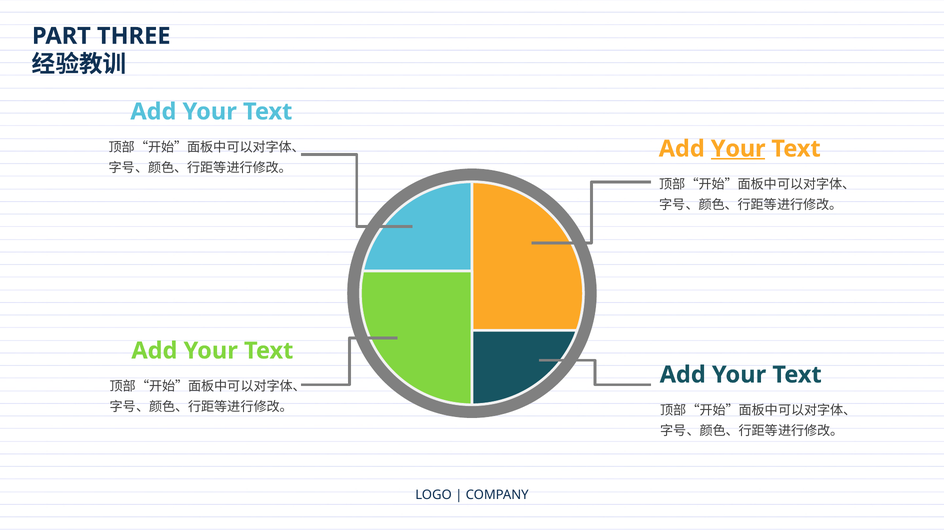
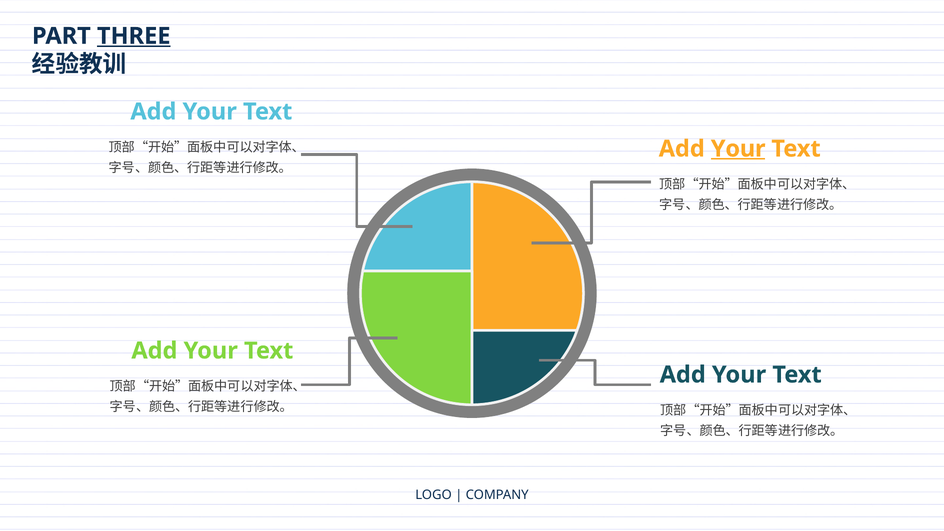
THREE underline: none -> present
